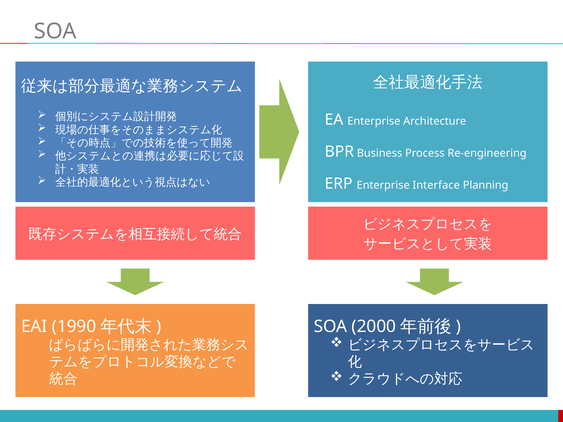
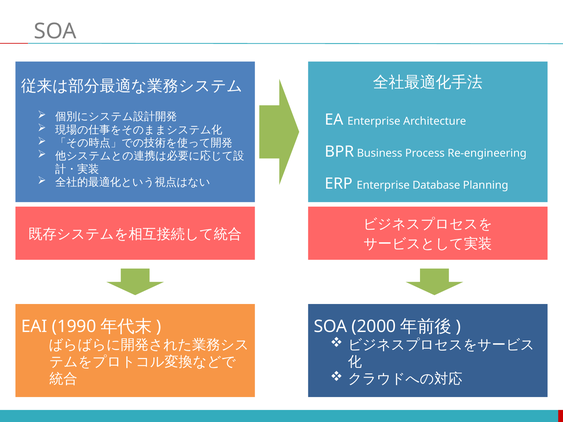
Interface: Interface -> Database
